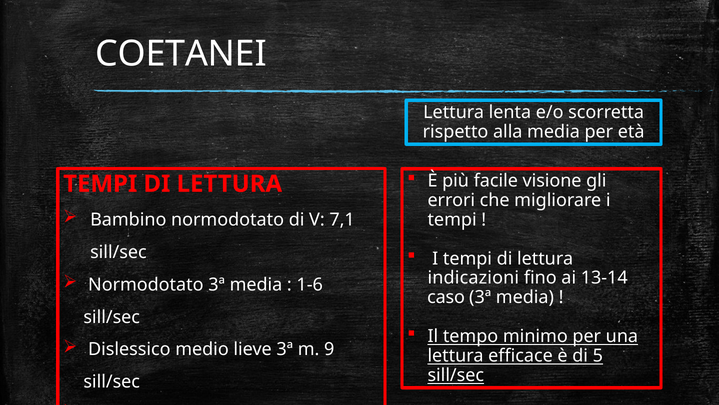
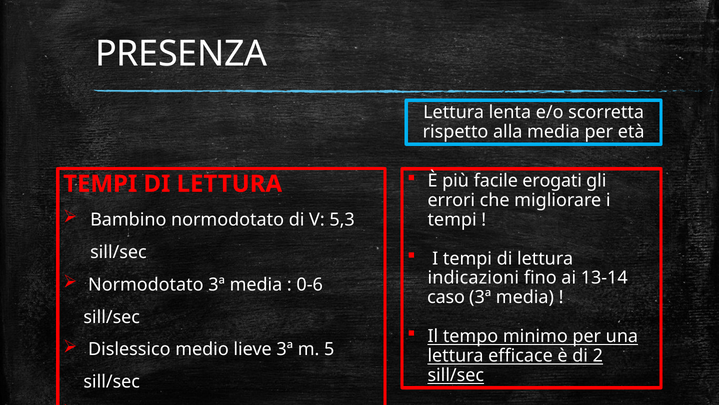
COETANEI: COETANEI -> PRESENZA
visione: visione -> erogati
7,1: 7,1 -> 5,3
1-6: 1-6 -> 0-6
9: 9 -> 5
5: 5 -> 2
